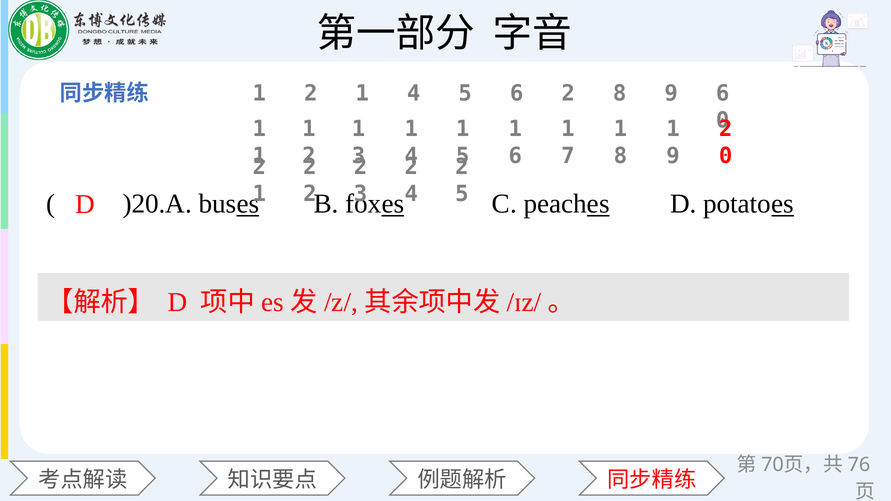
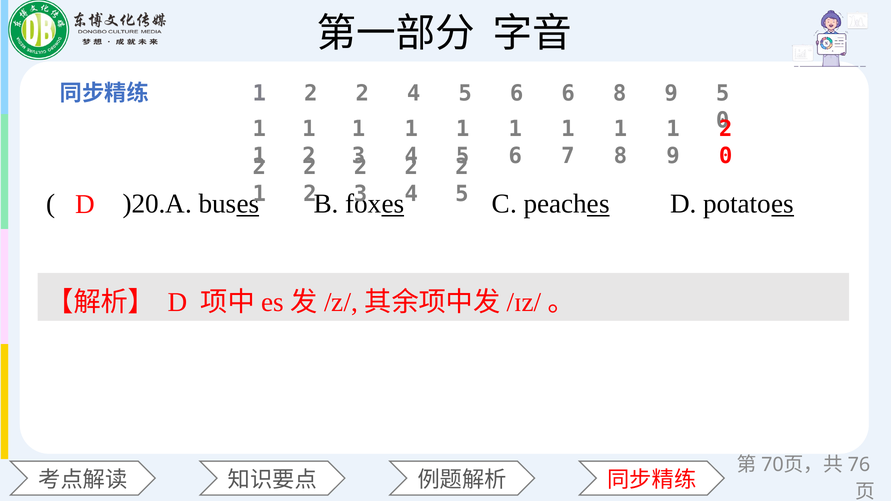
1 at (362, 94): 1 -> 2
6 2: 2 -> 6
9 6: 6 -> 5
